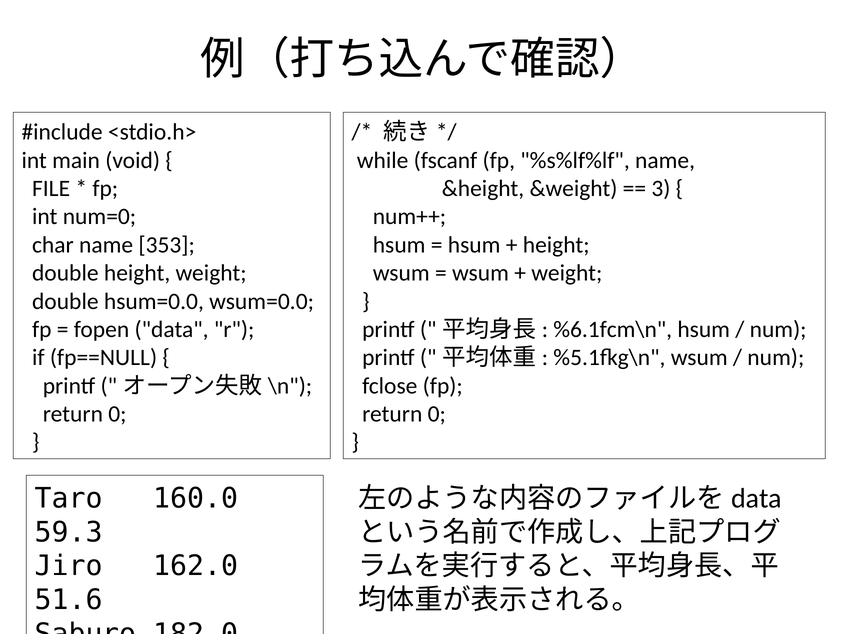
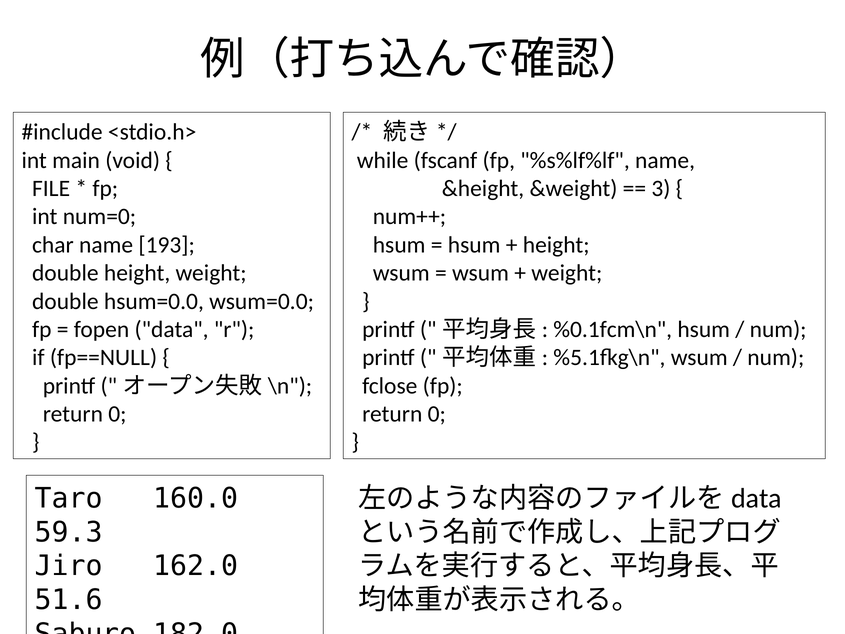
353: 353 -> 193
%6.1fcm\n: %6.1fcm\n -> %0.1fcm\n
